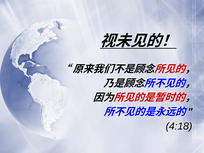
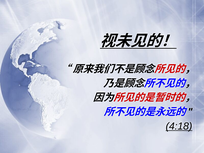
4:18 underline: none -> present
